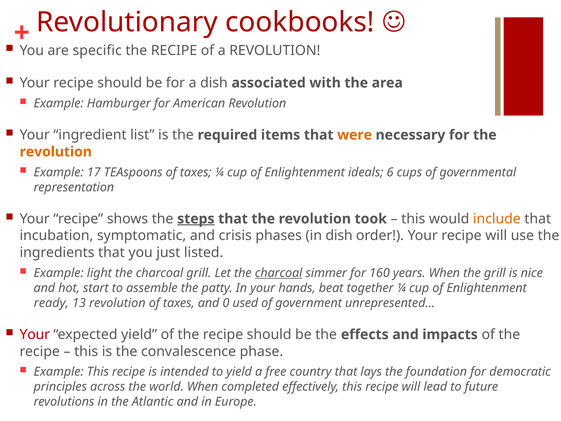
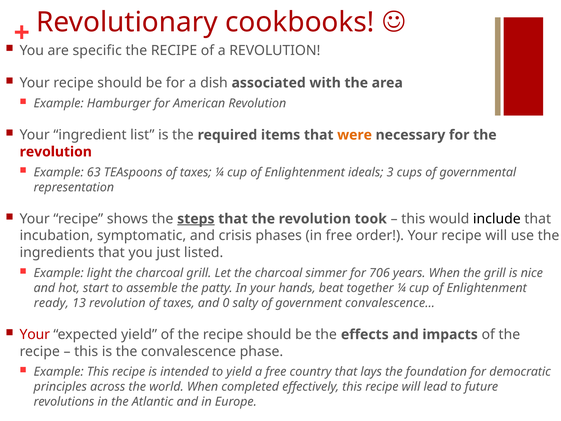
revolution at (56, 152) colour: orange -> red
17: 17 -> 63
6: 6 -> 3
include colour: orange -> black
in dish: dish -> free
charcoal at (279, 273) underline: present -> none
160: 160 -> 706
used: used -> salty
unrepresented…: unrepresented… -> convalescence…
